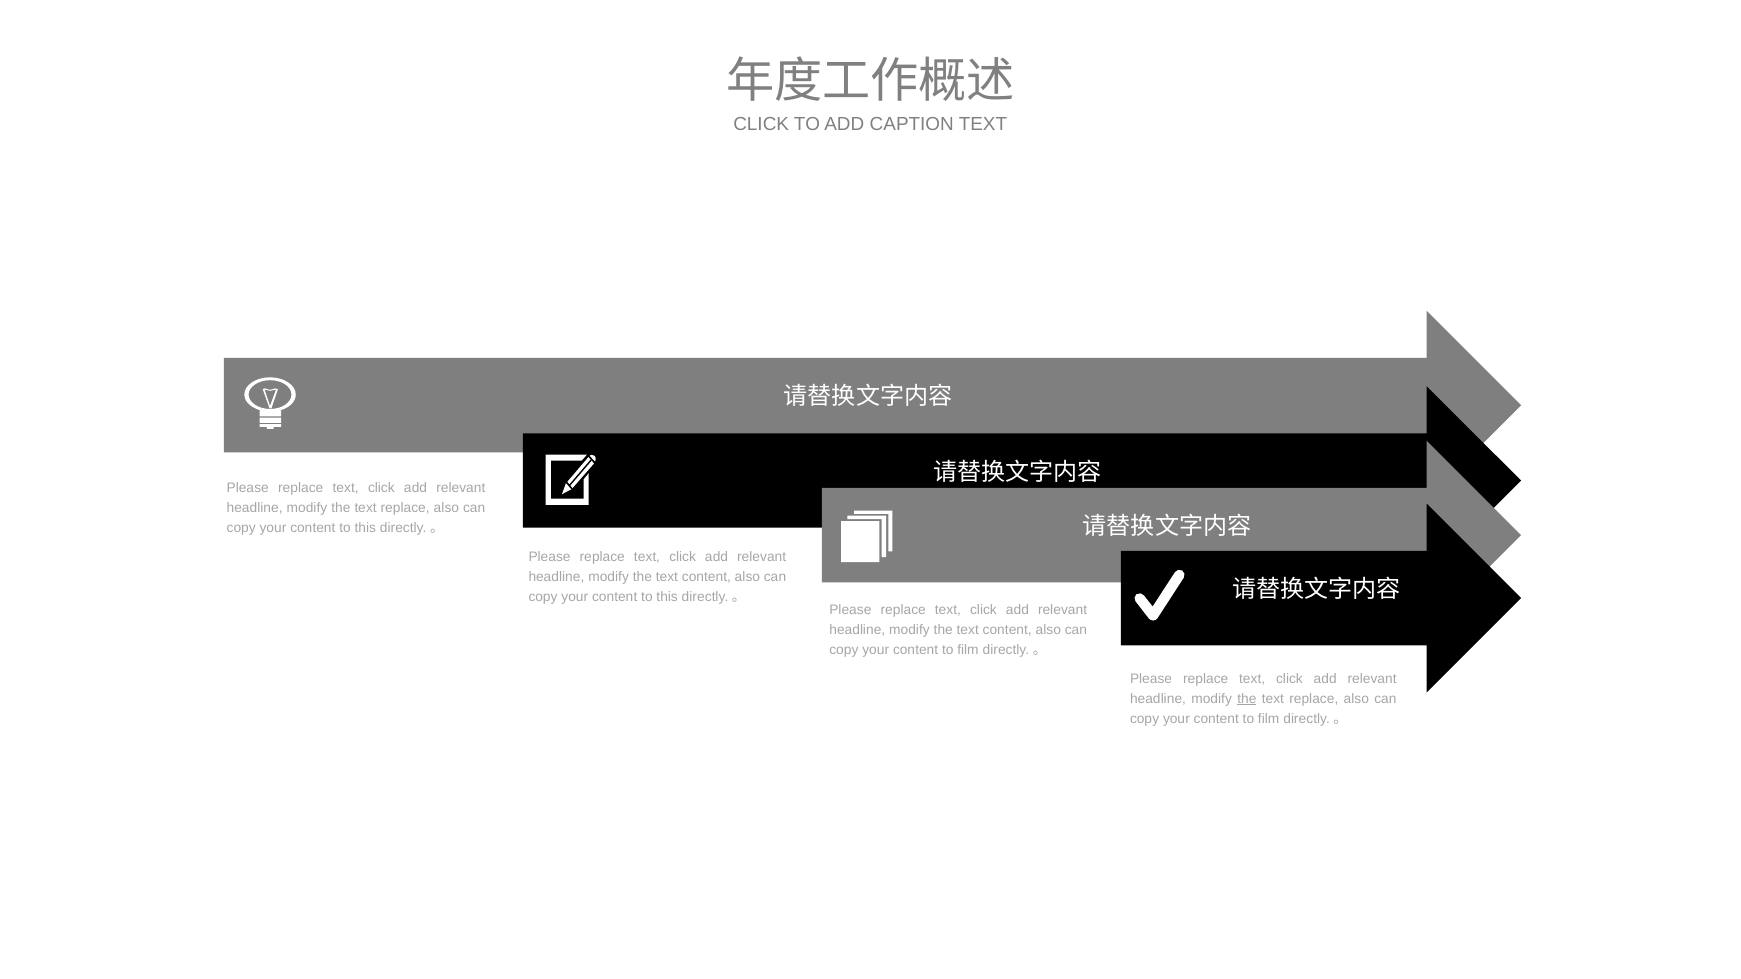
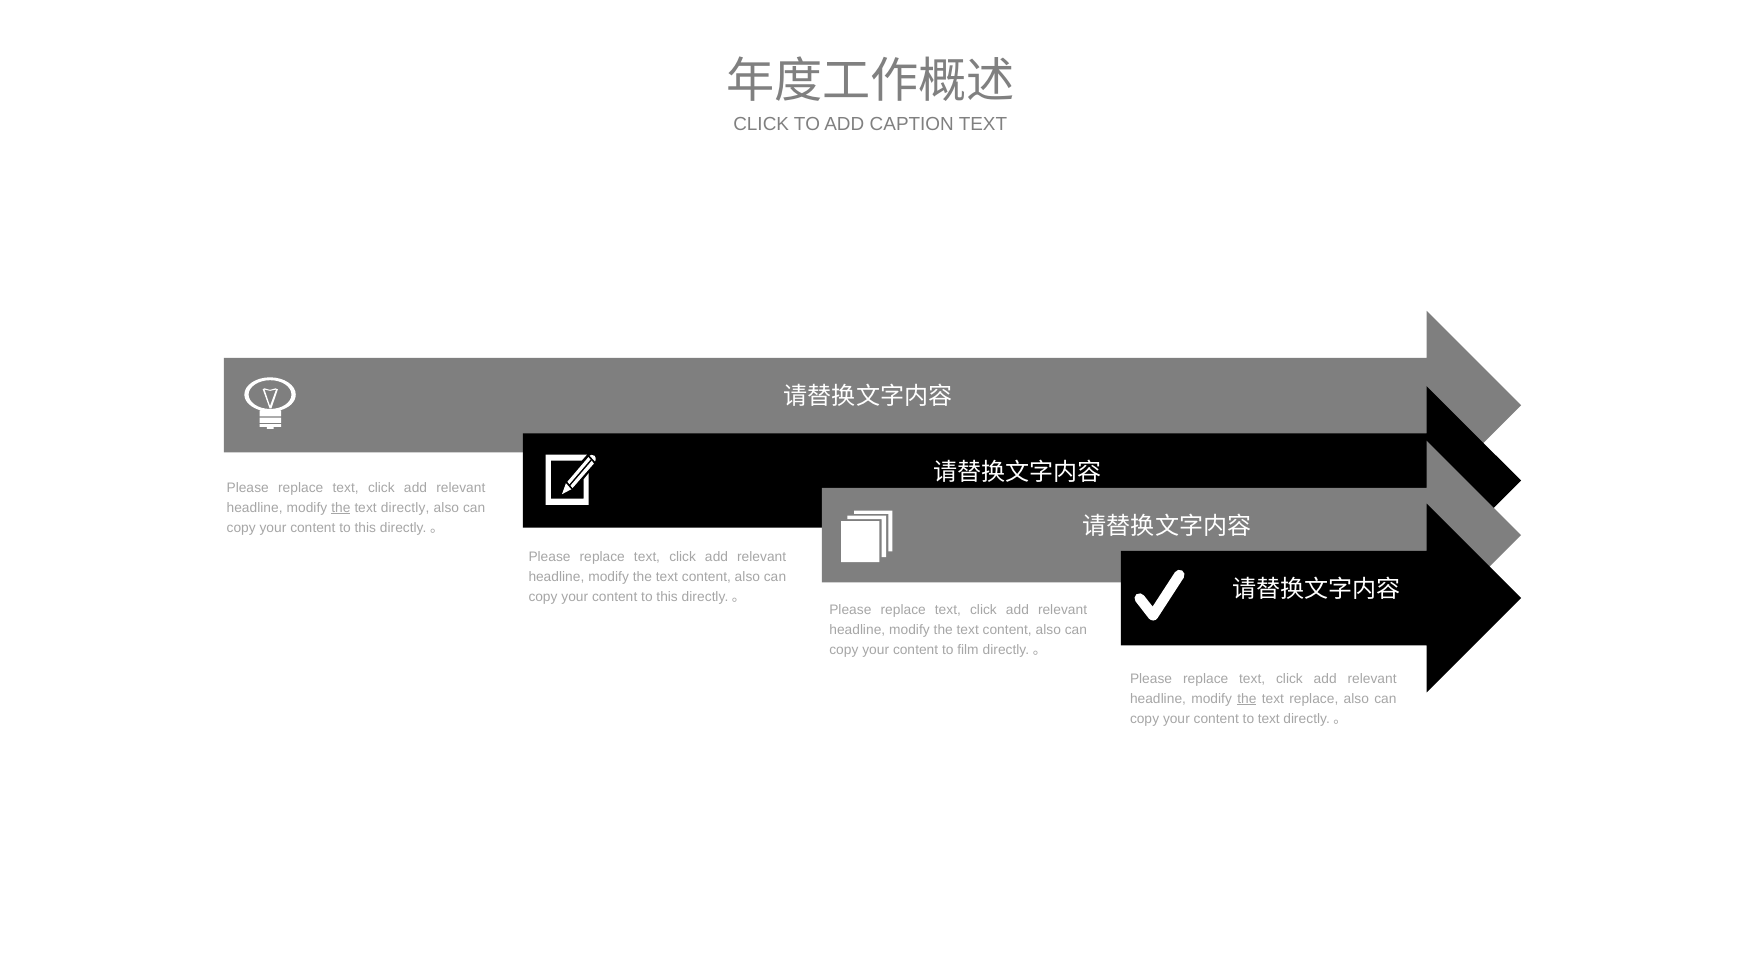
the at (341, 508) underline: none -> present
replace at (405, 508): replace -> directly
film at (1269, 719): film -> text
